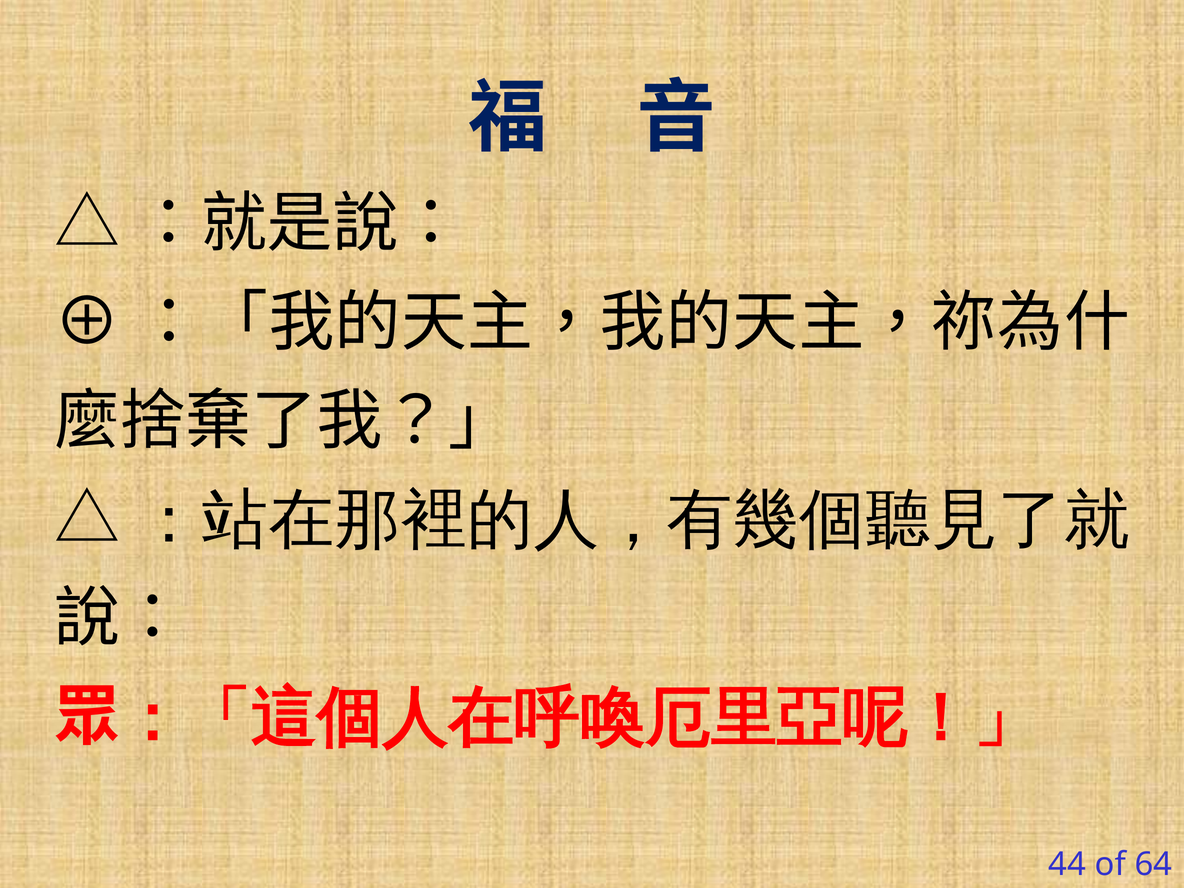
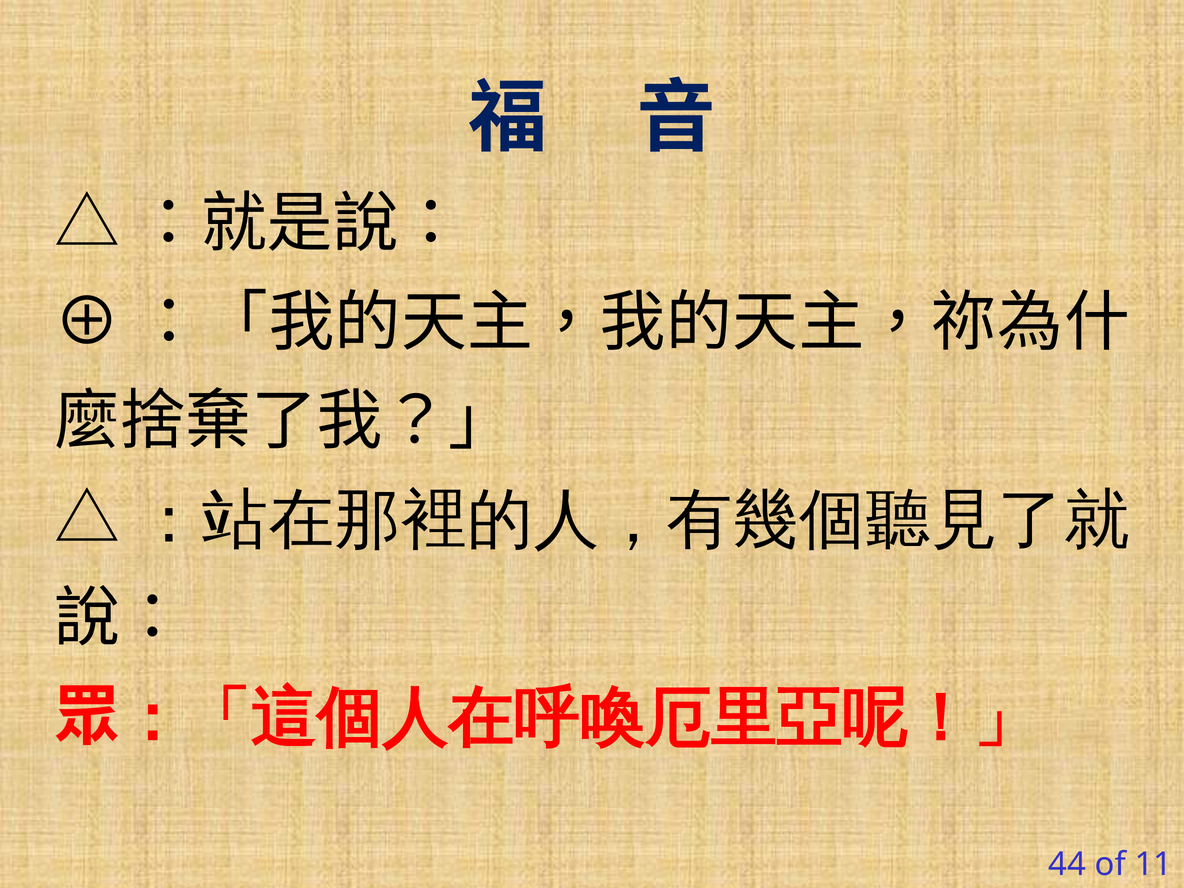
64: 64 -> 11
